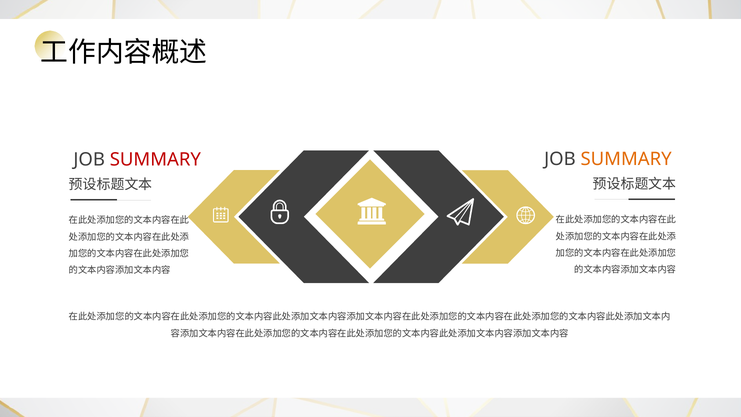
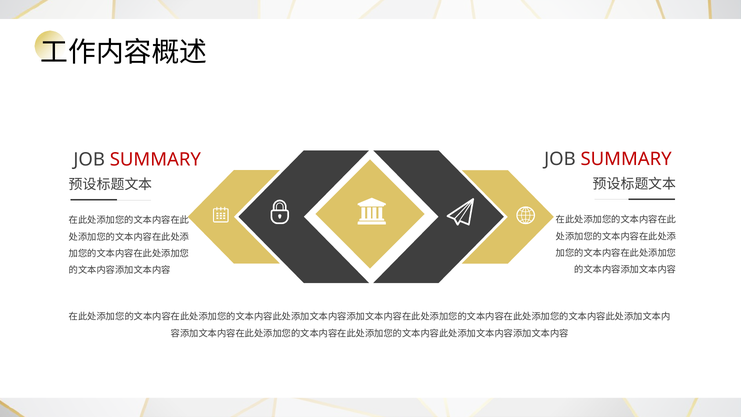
SUMMARY at (626, 159) colour: orange -> red
